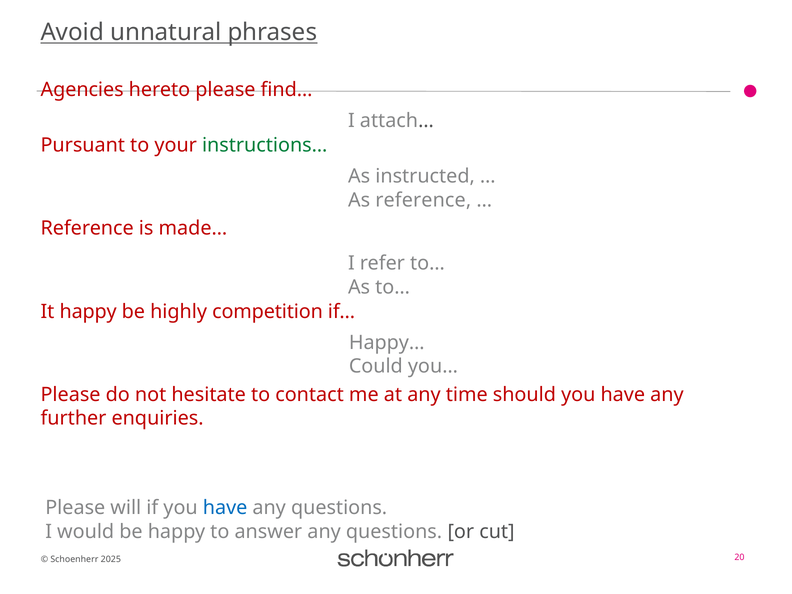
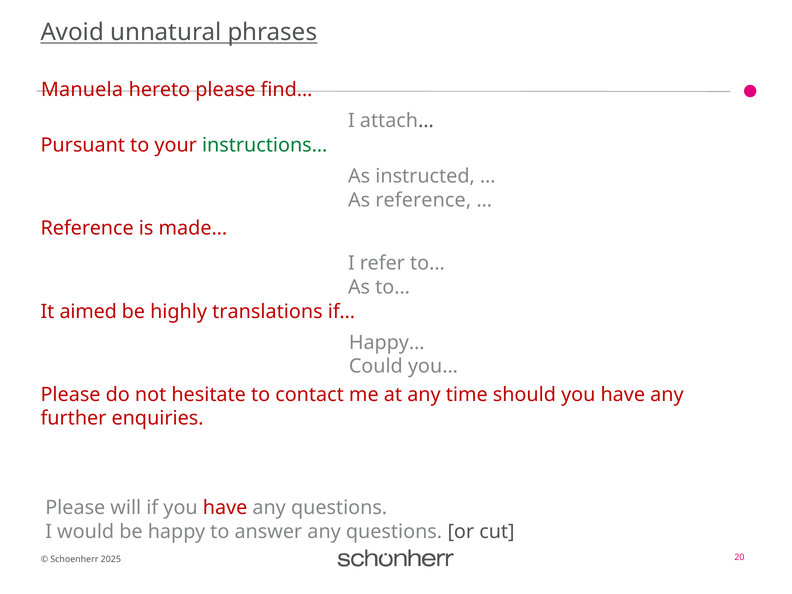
Agencies: Agencies -> Manuela
It happy: happy -> aimed
competition: competition -> translations
have at (225, 508) colour: blue -> red
